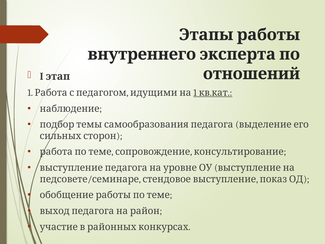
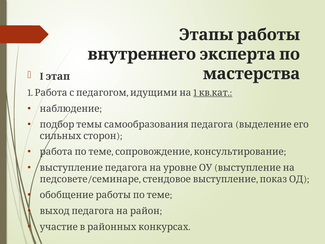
отношений: отношений -> мастерства
